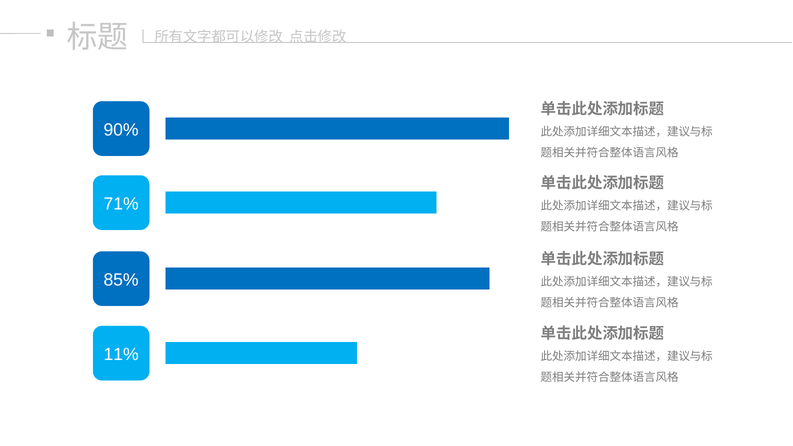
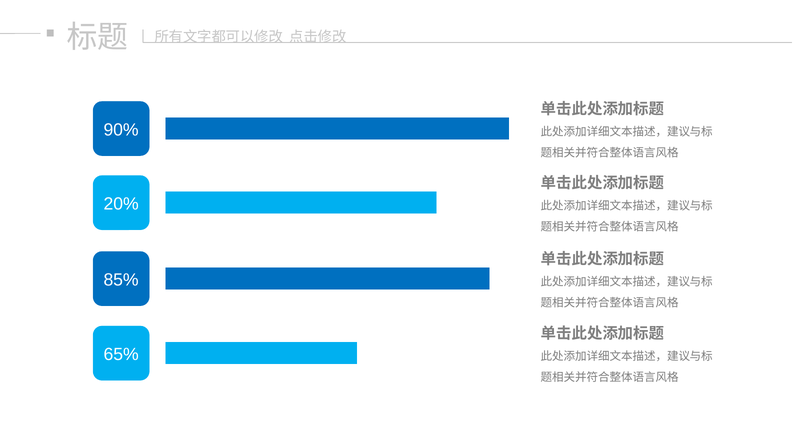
71%: 71% -> 20%
11%: 11% -> 65%
